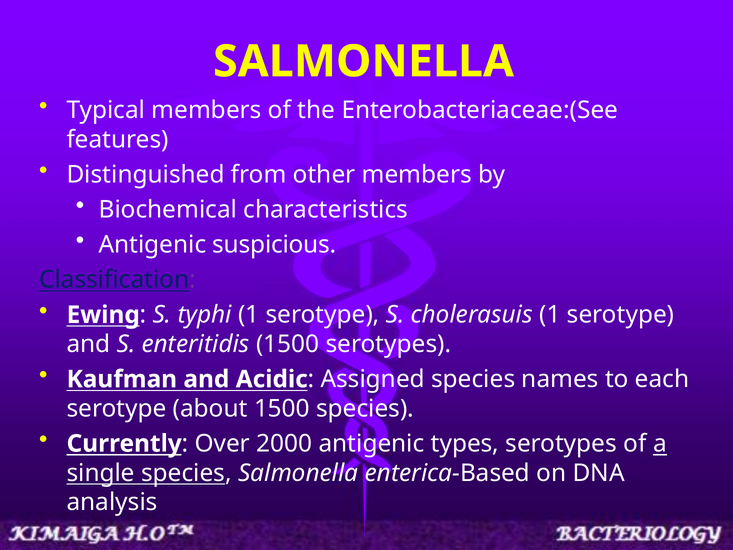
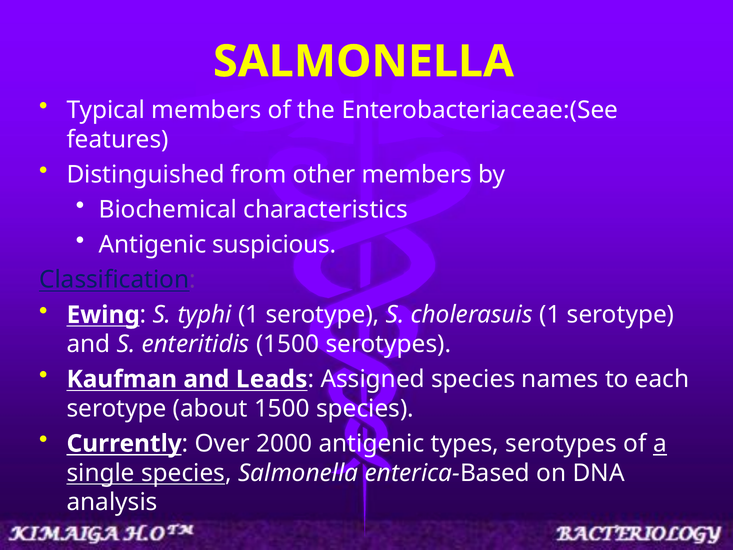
Acidic: Acidic -> Leads
